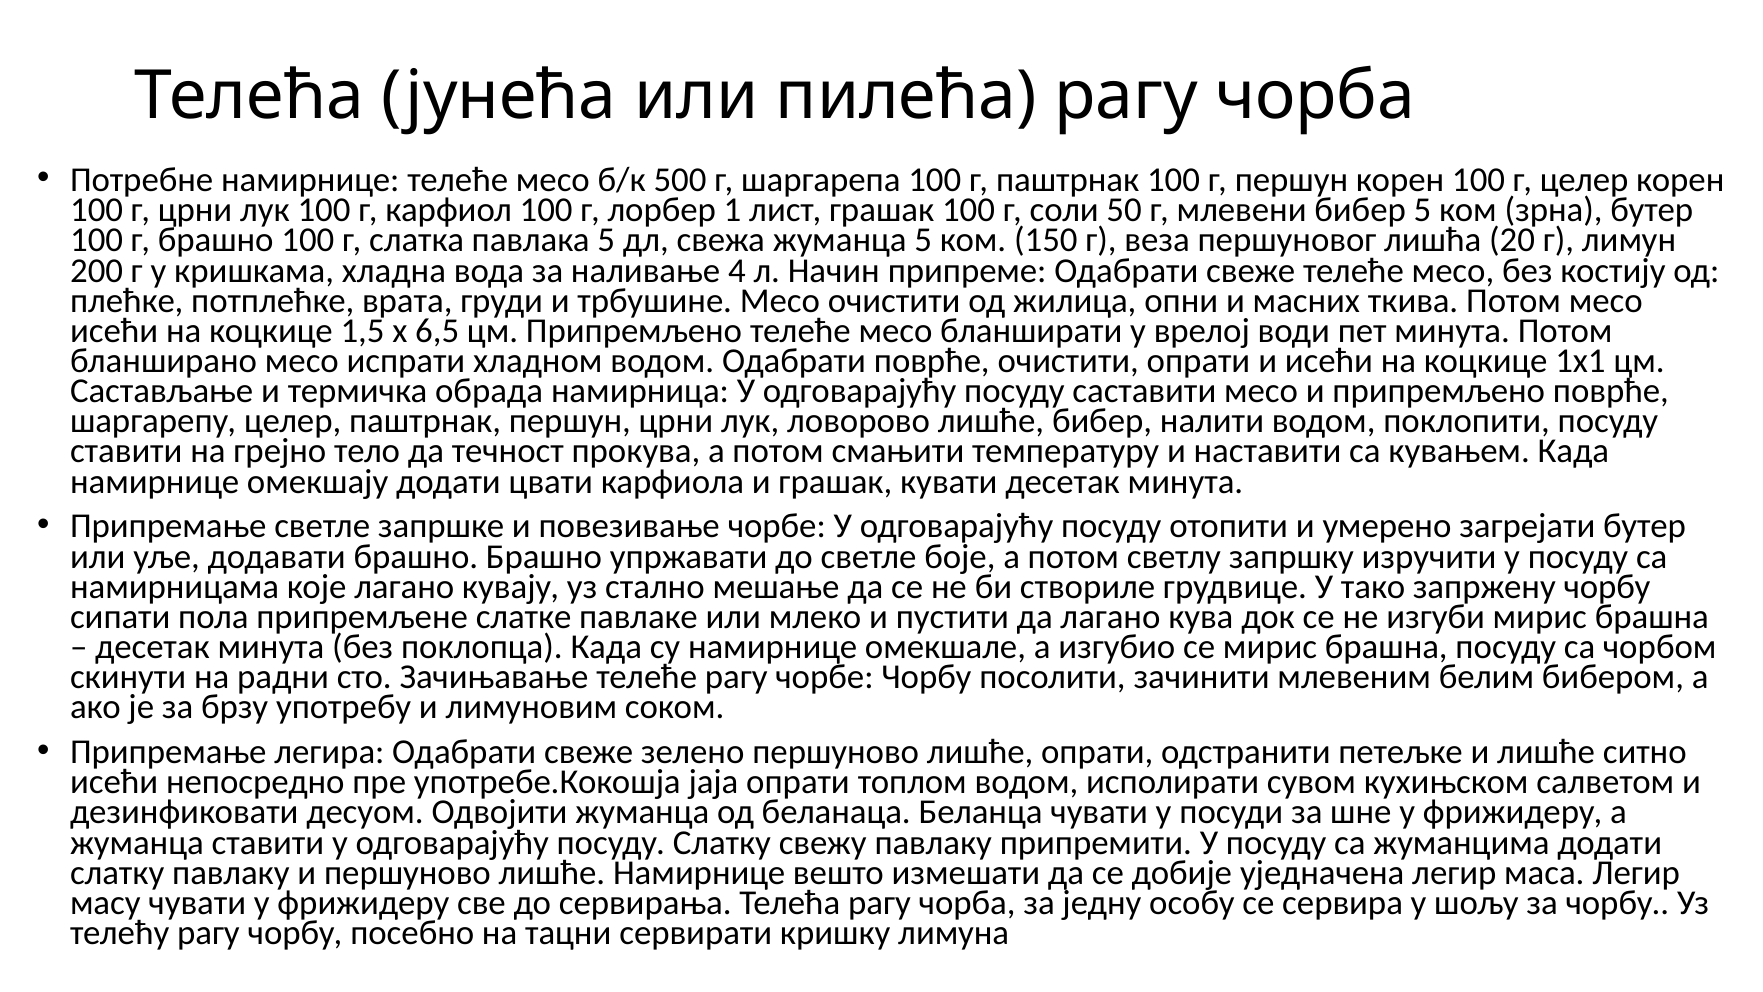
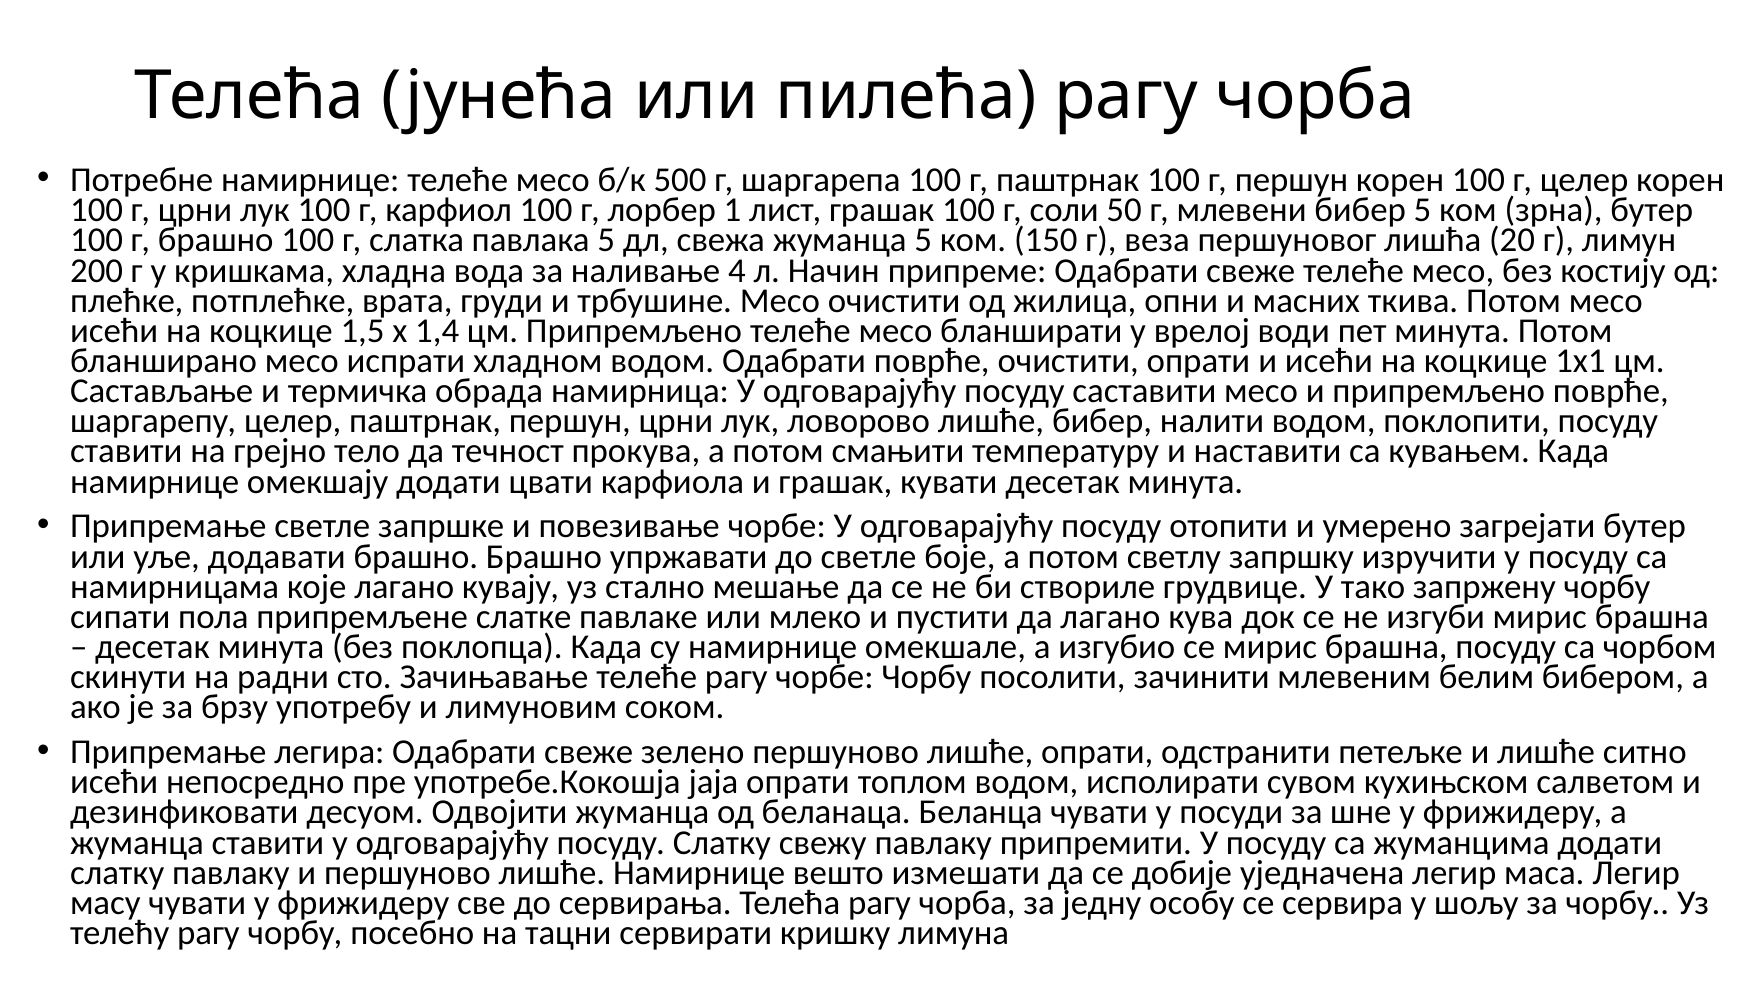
6,5: 6,5 -> 1,4
